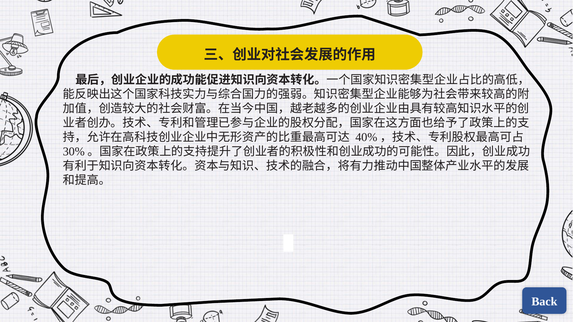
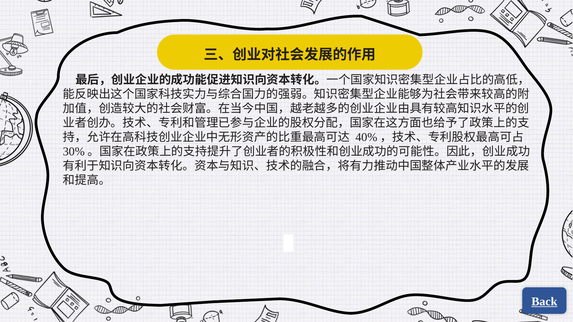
Back underline: none -> present
